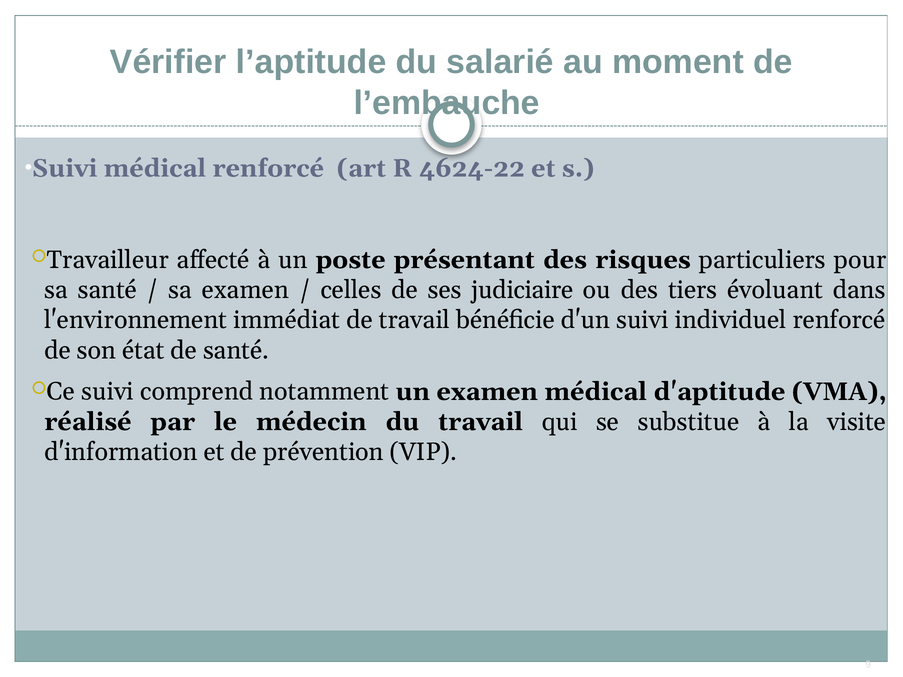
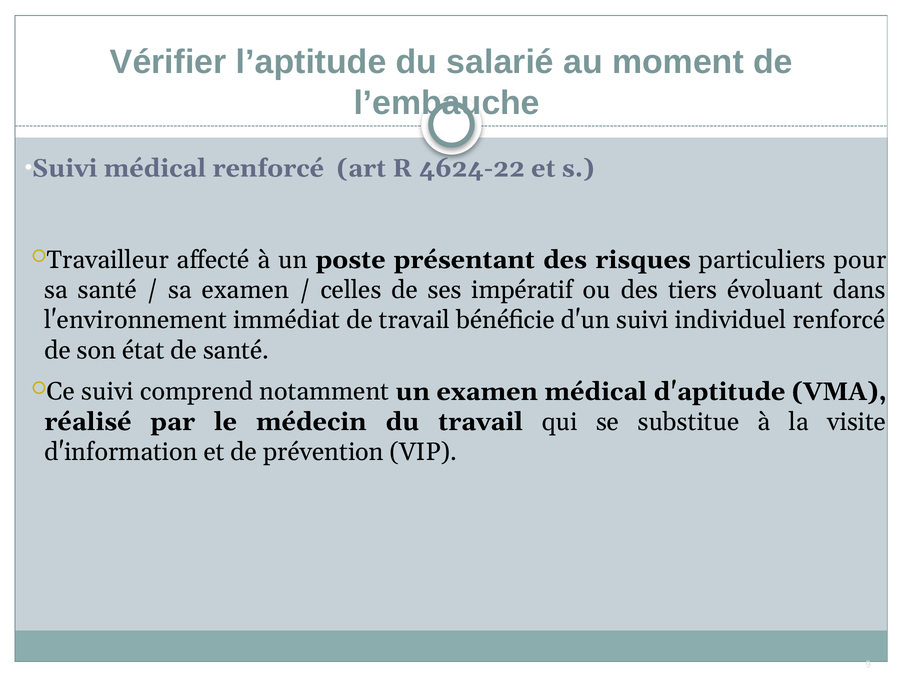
judiciaire: judiciaire -> impératif
